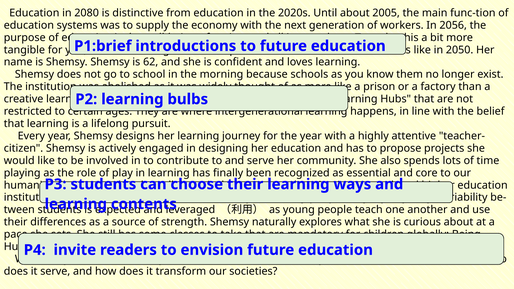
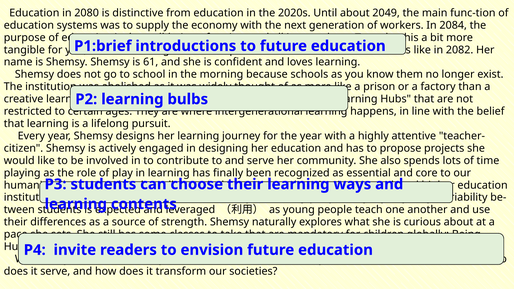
2005: 2005 -> 2049
2056: 2056 -> 2084
2050: 2050 -> 2082
62: 62 -> 61
